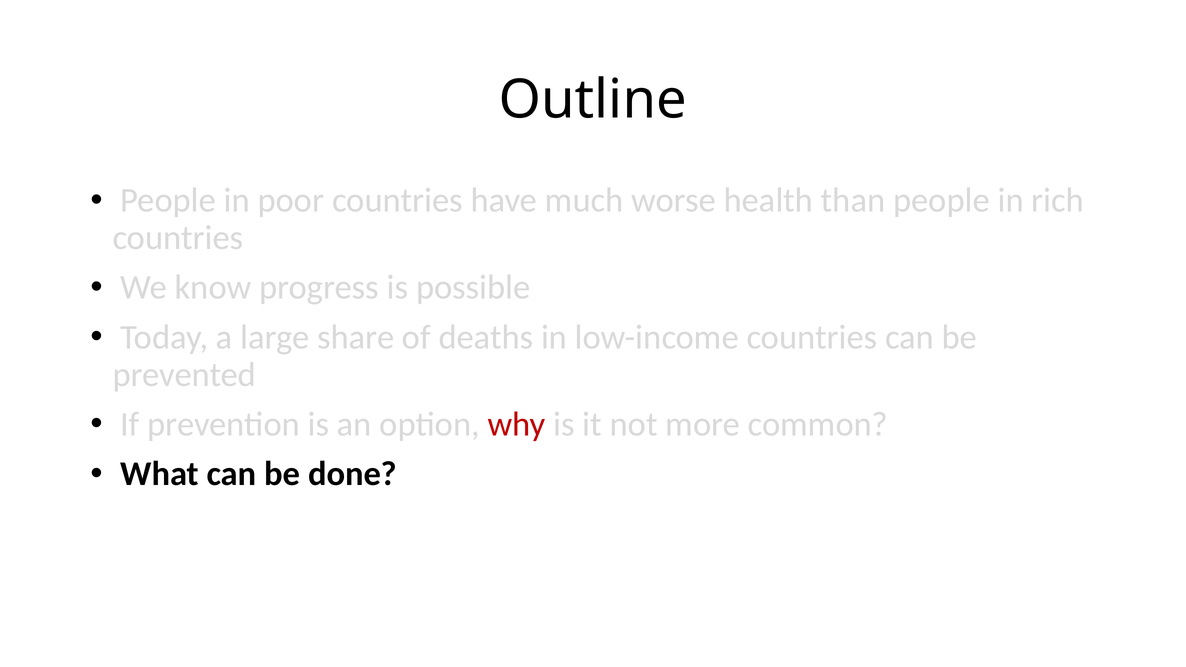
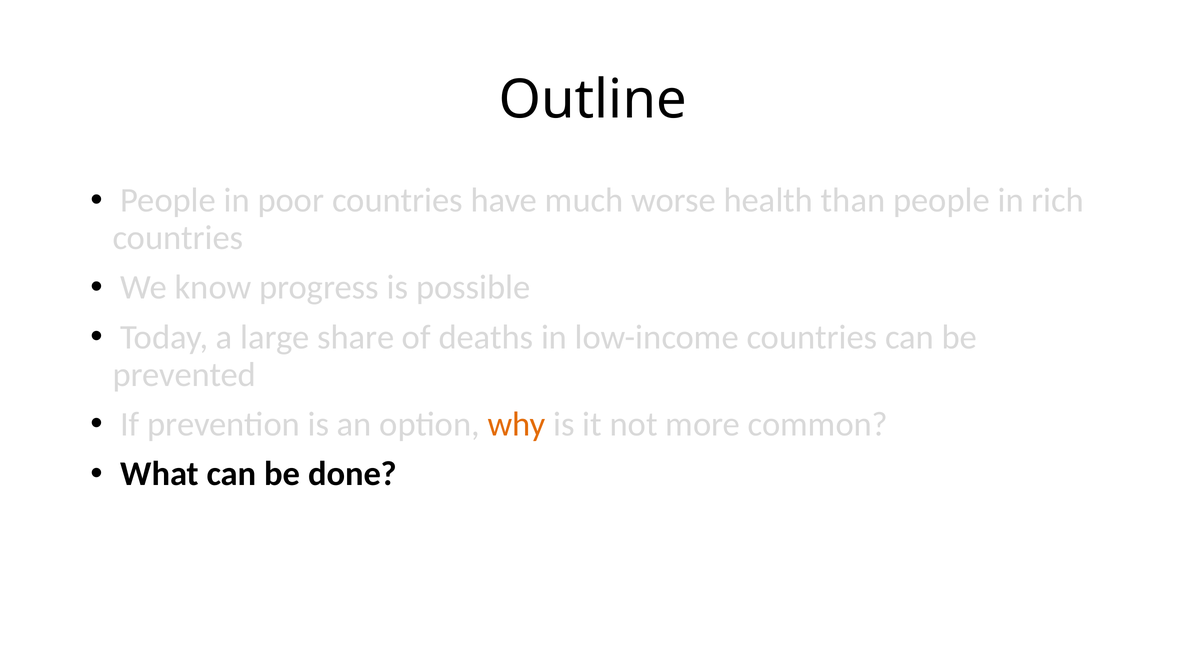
why colour: red -> orange
